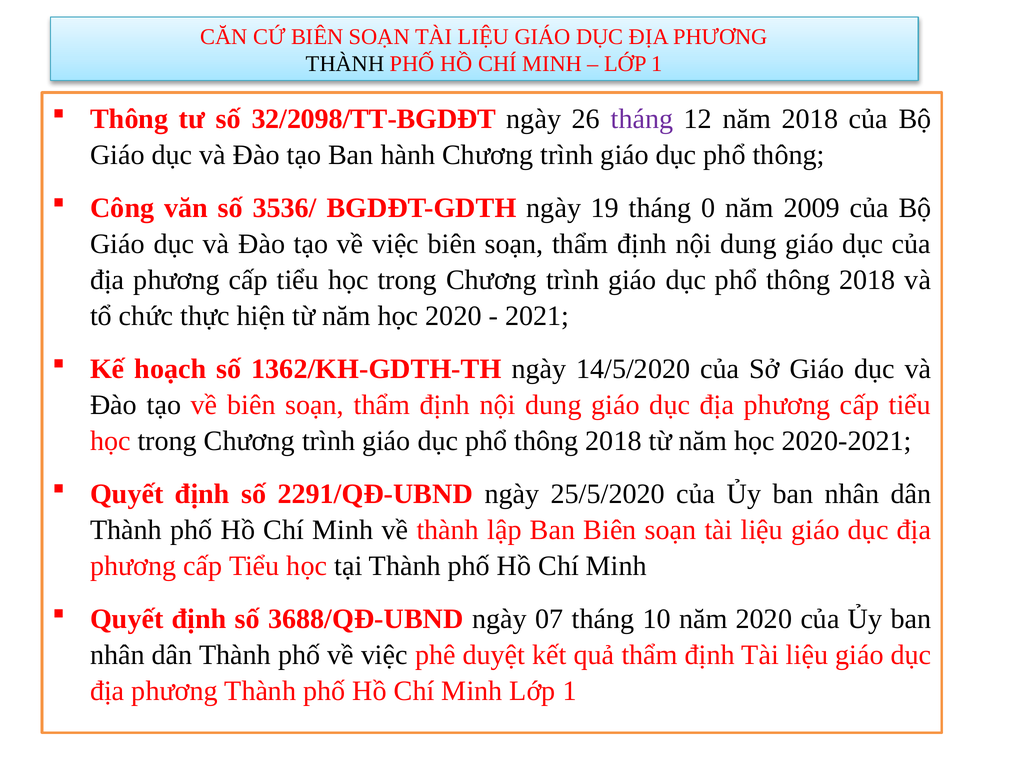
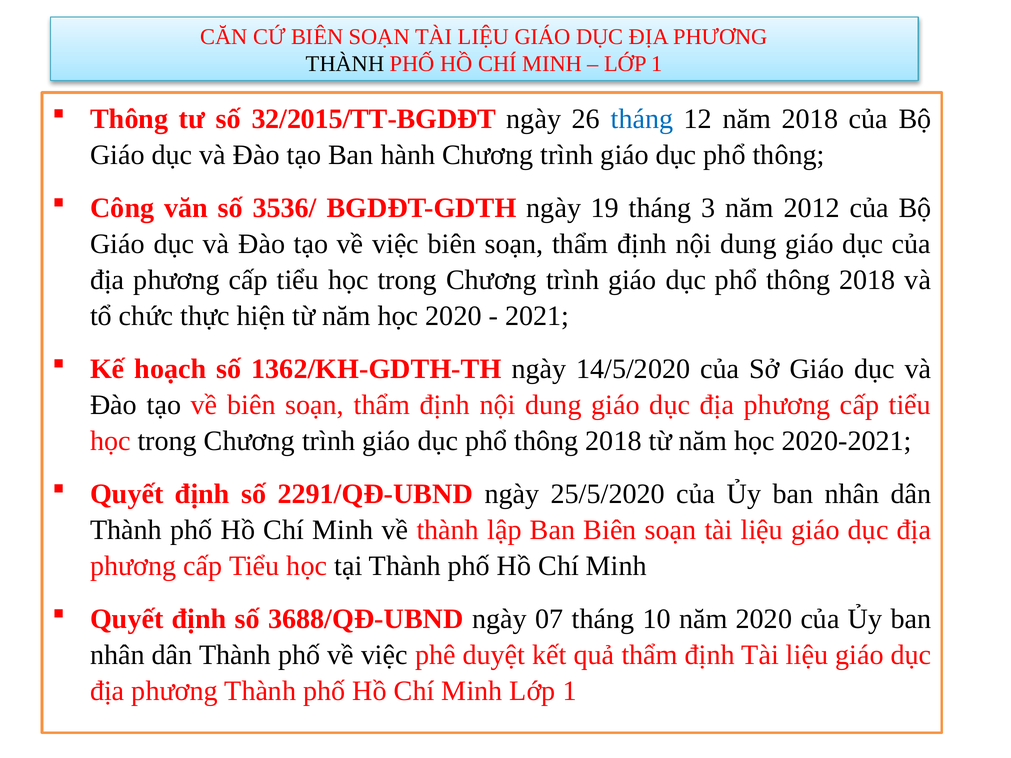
32/2098/TT-BGDĐT: 32/2098/TT-BGDĐT -> 32/2015/TT-BGDĐT
tháng at (642, 119) colour: purple -> blue
0: 0 -> 3
2009: 2009 -> 2012
